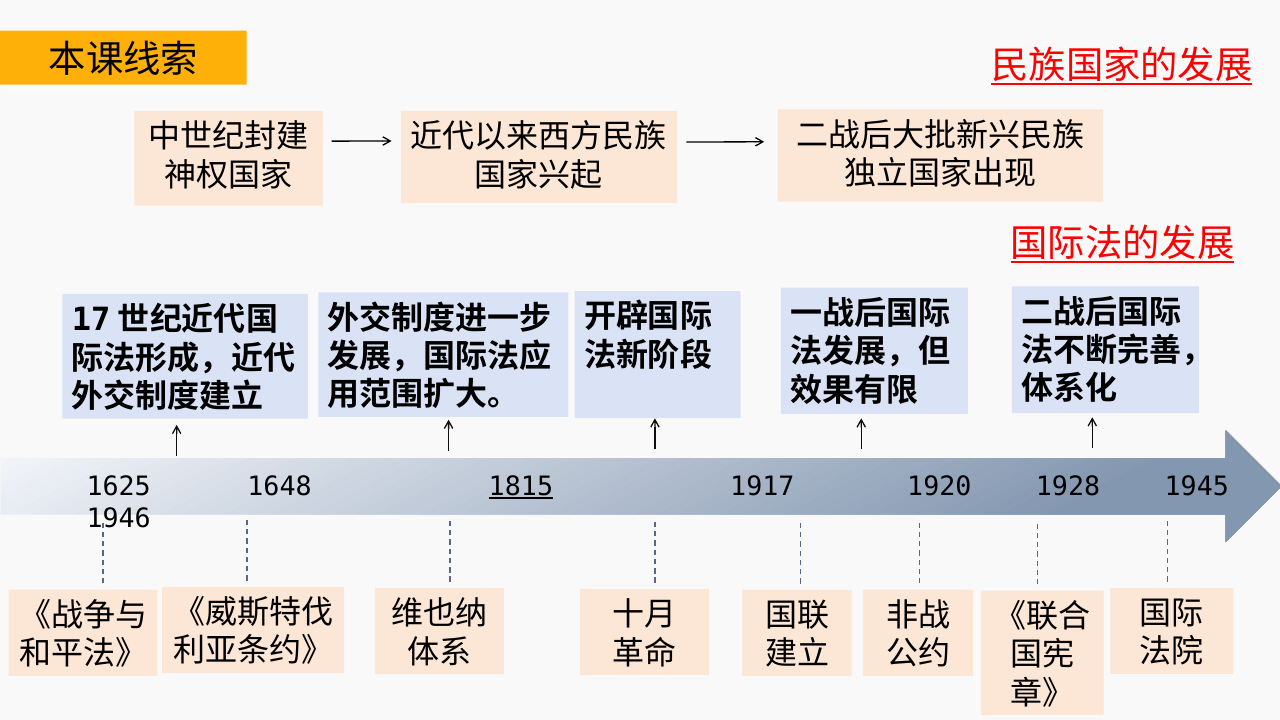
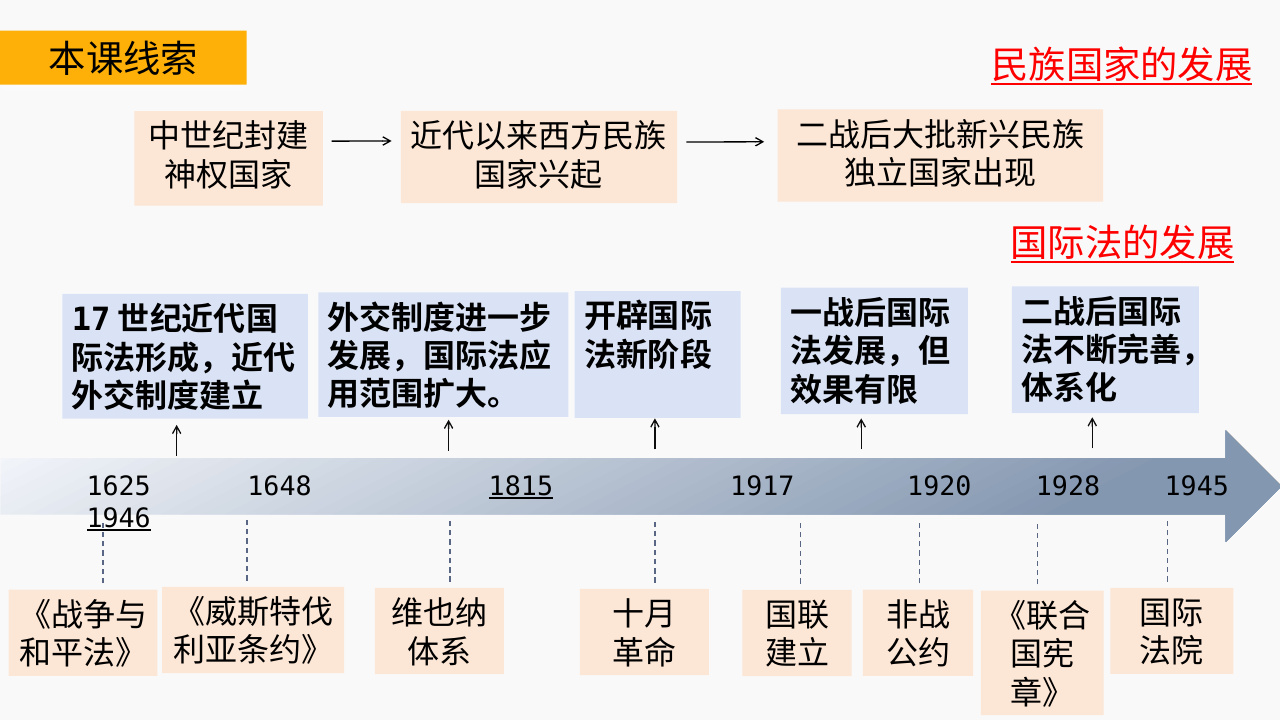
1946 underline: none -> present
